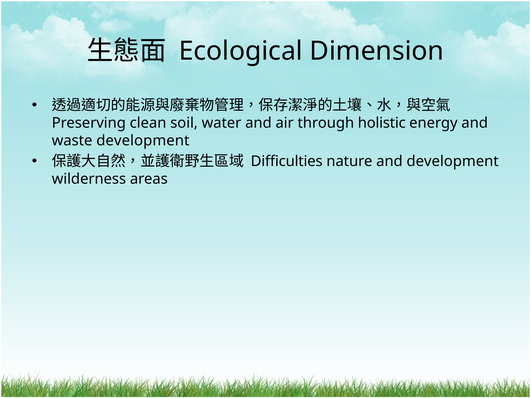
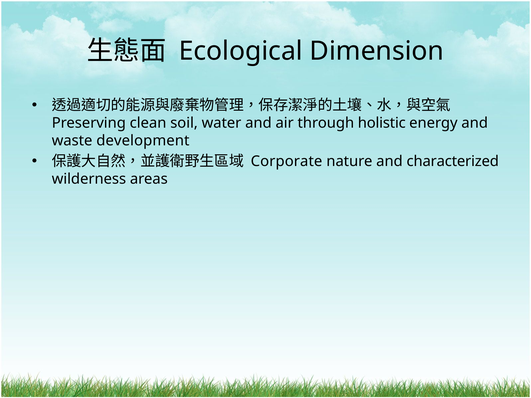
Difficulties: Difficulties -> Corporate
and development: development -> characterized
